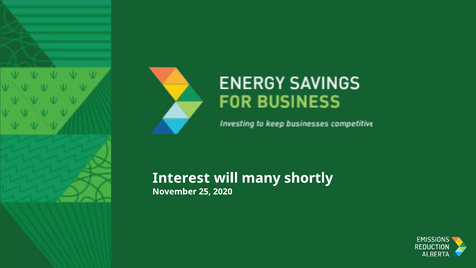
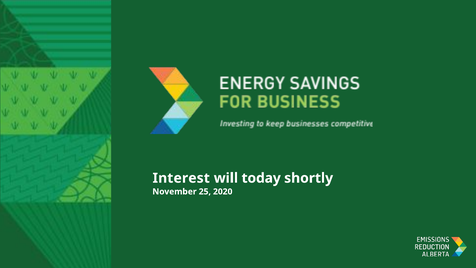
many: many -> today
